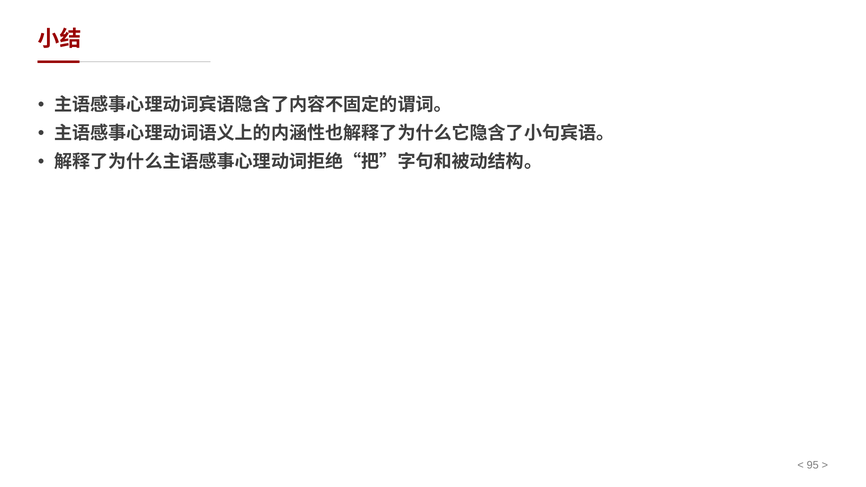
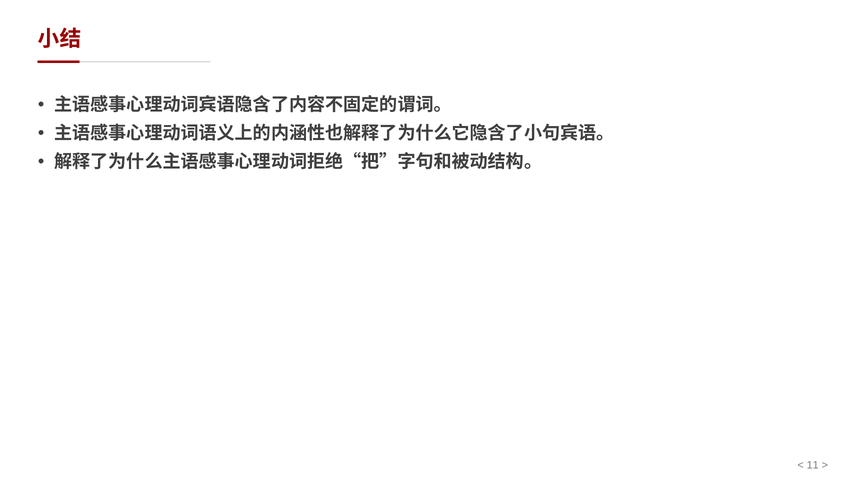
95: 95 -> 11
